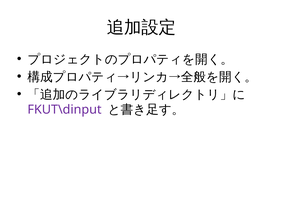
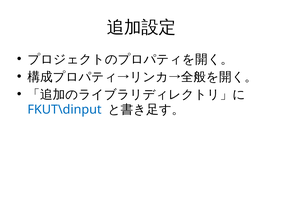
FKUT\dinput colour: purple -> blue
